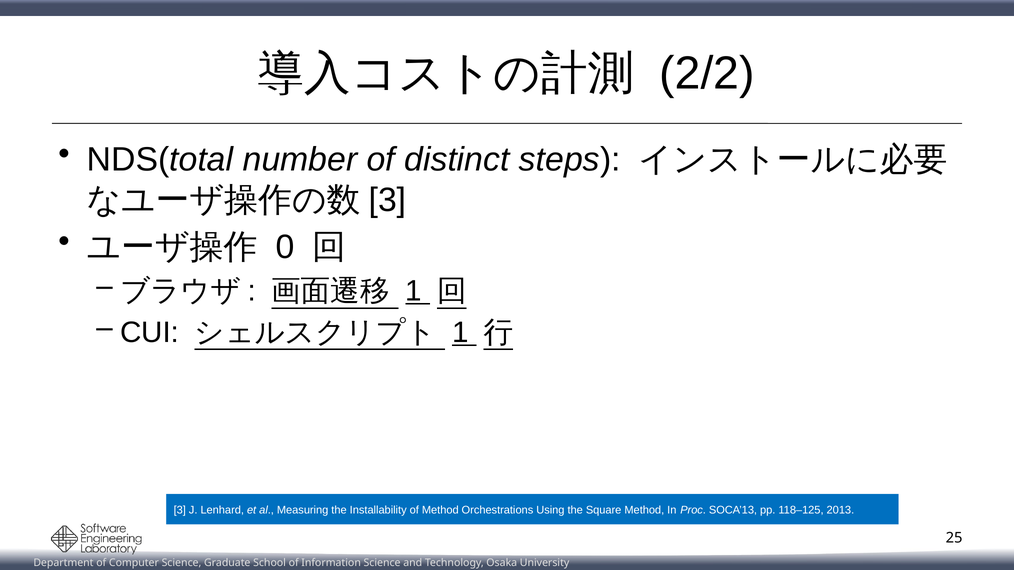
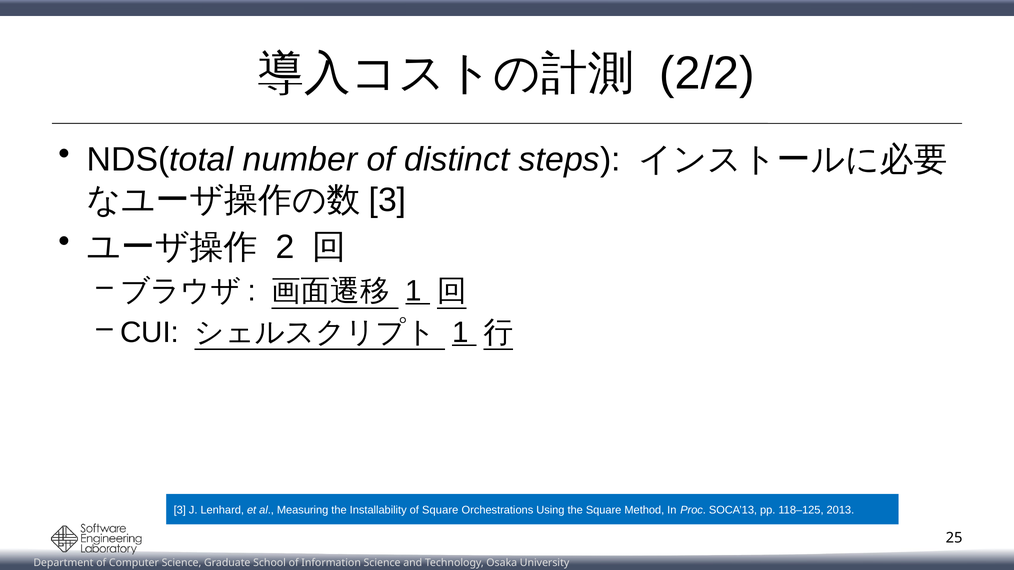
0: 0 -> 2
of Method: Method -> Square
